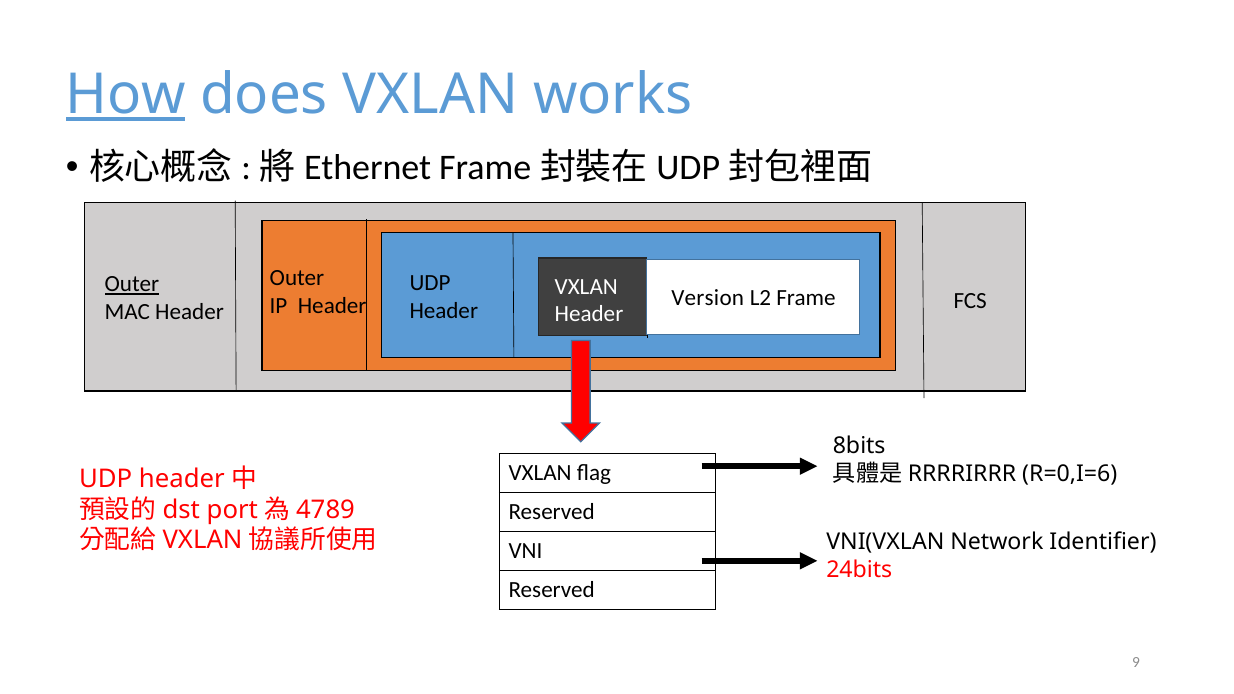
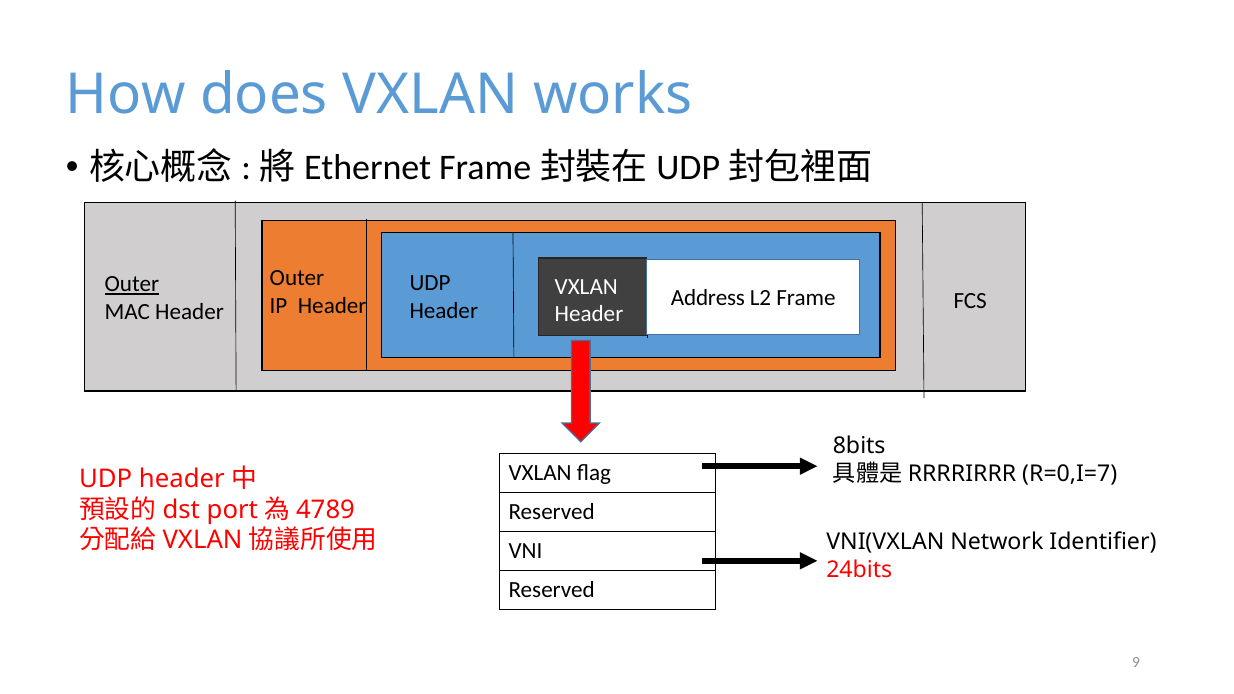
How underline: present -> none
Version: Version -> Address
R=0,I=6: R=0,I=6 -> R=0,I=7
